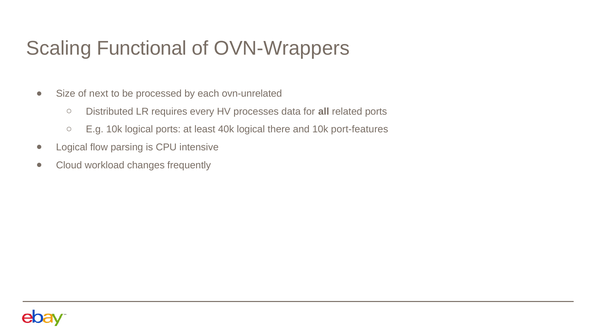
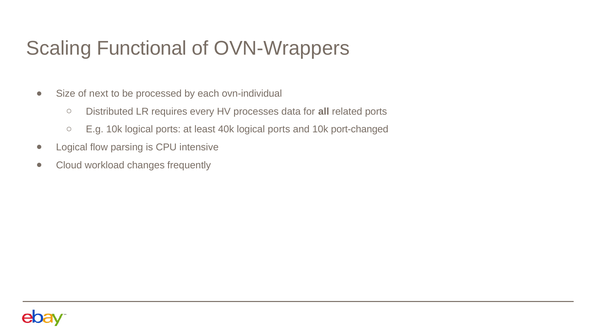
ovn-unrelated: ovn-unrelated -> ovn-individual
40k logical there: there -> ports
port-features: port-features -> port-changed
